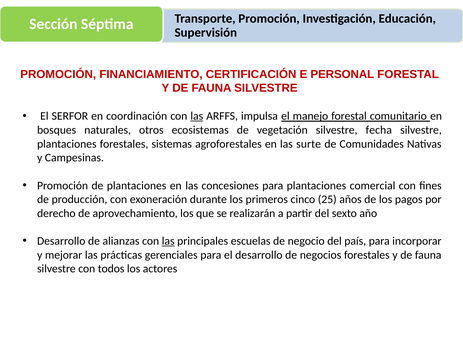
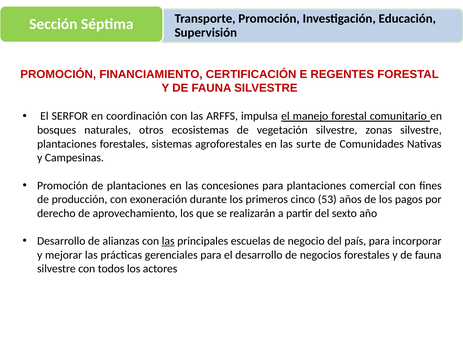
PERSONAL: PERSONAL -> REGENTES
las at (197, 116) underline: present -> none
fecha: fecha -> zonas
25: 25 -> 53
